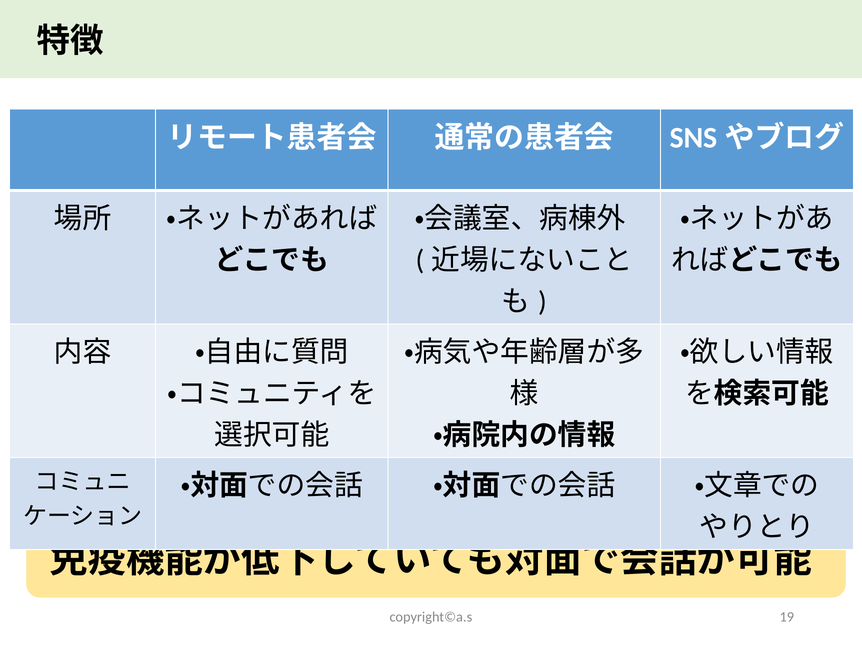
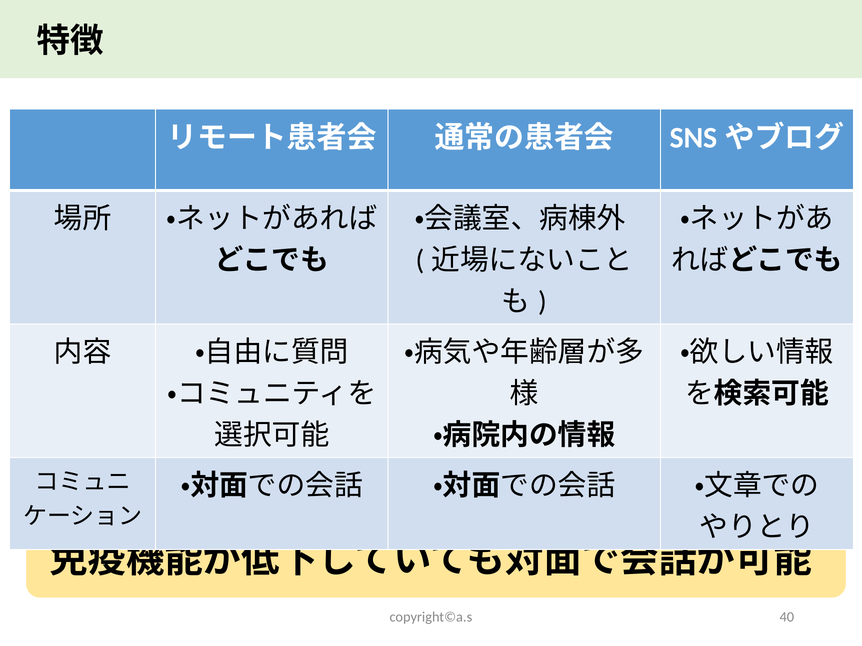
19: 19 -> 40
